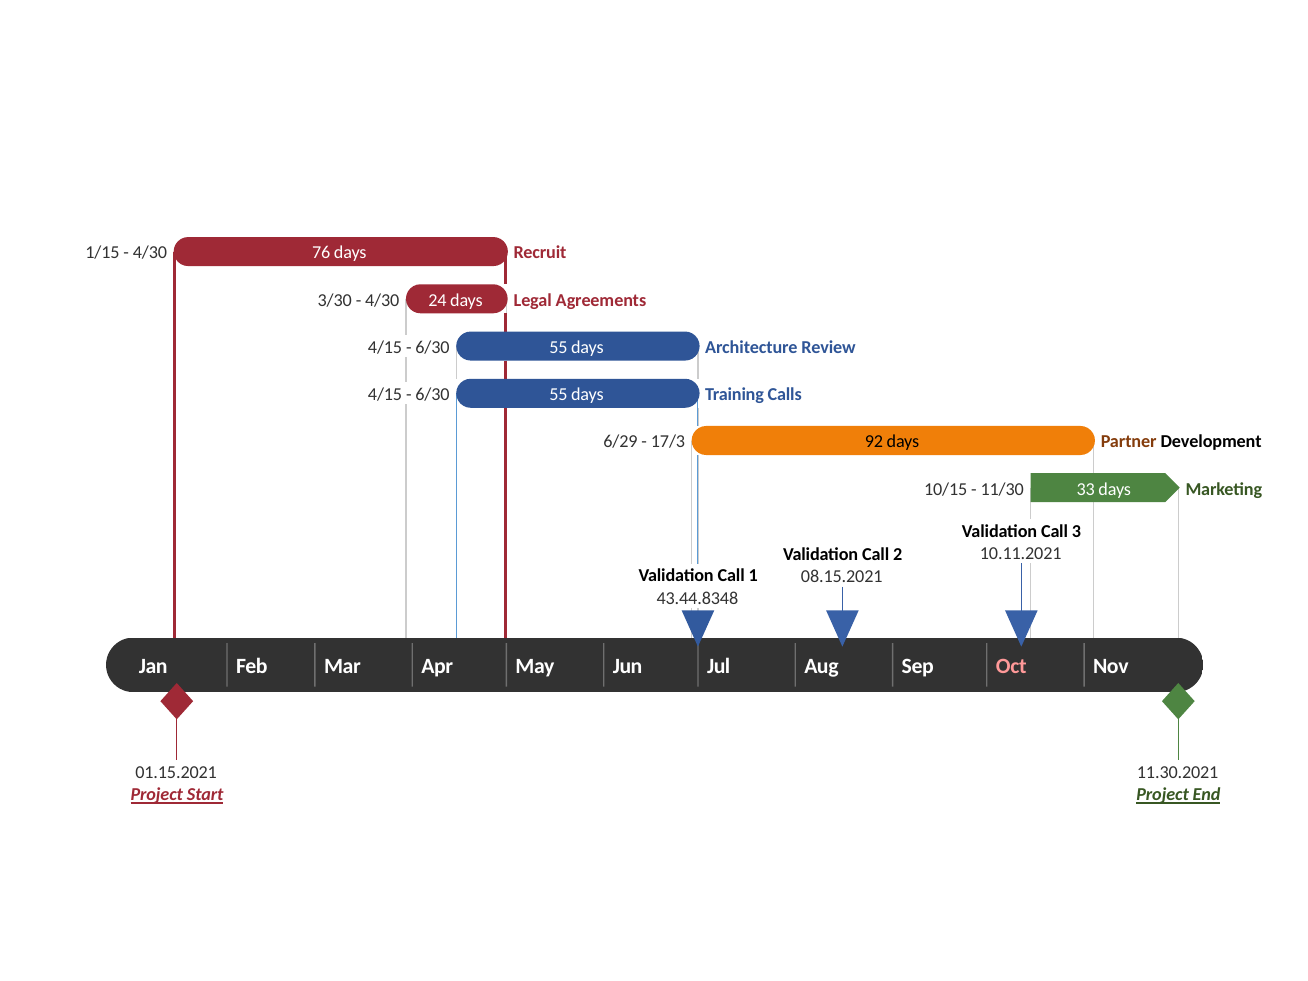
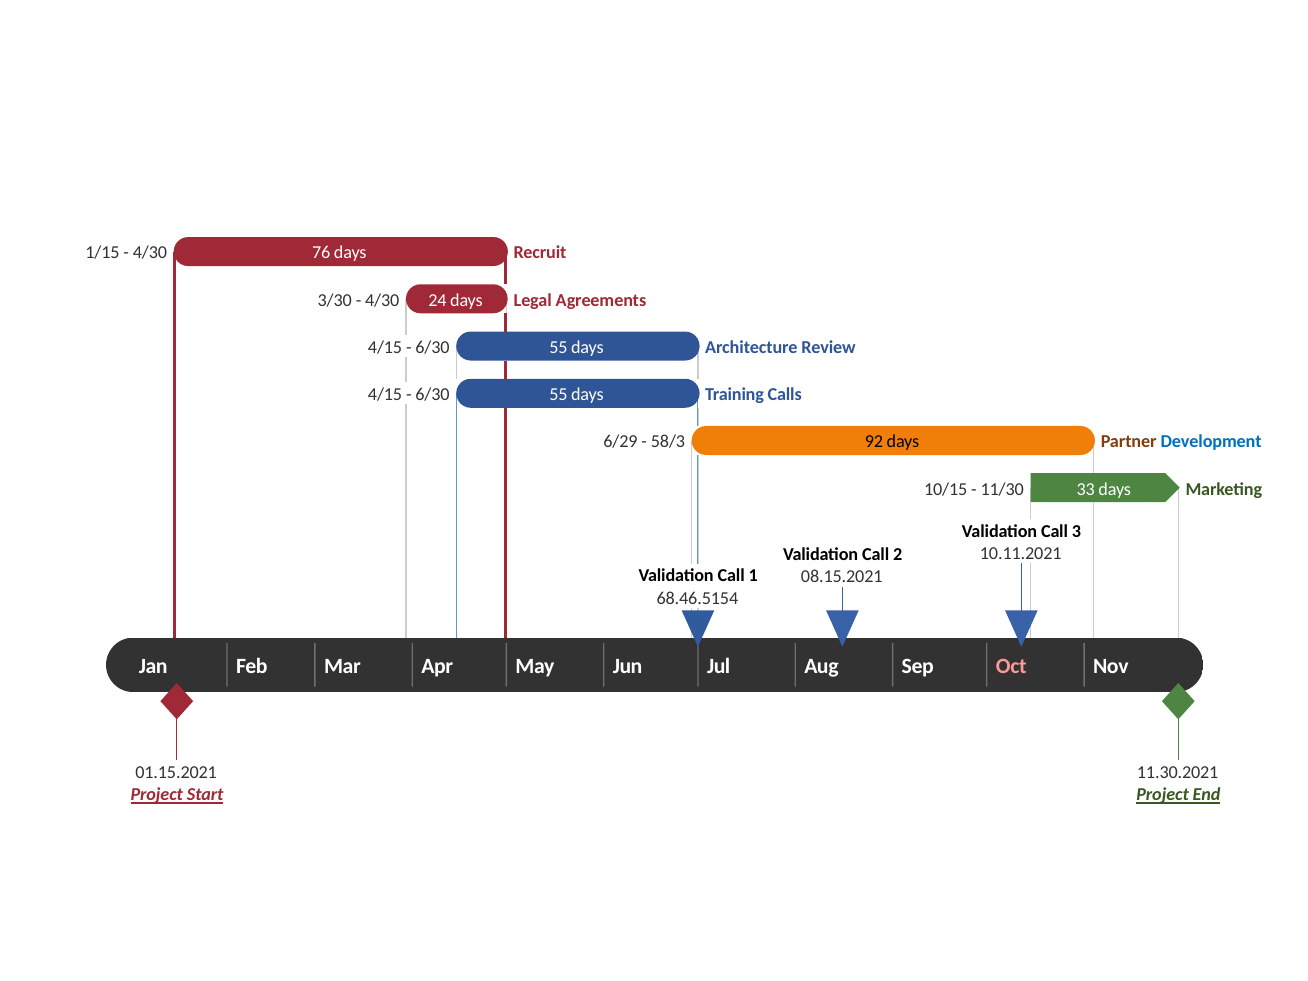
17/3: 17/3 -> 58/3
Development colour: black -> blue
43.44.8348: 43.44.8348 -> 68.46.5154
